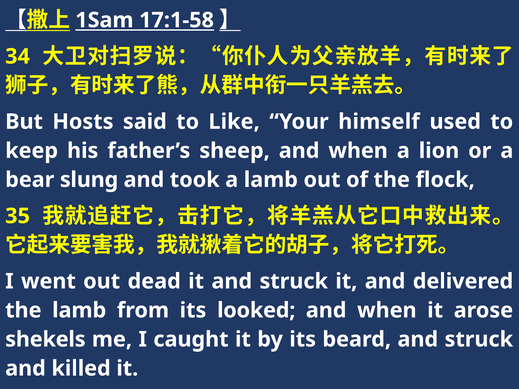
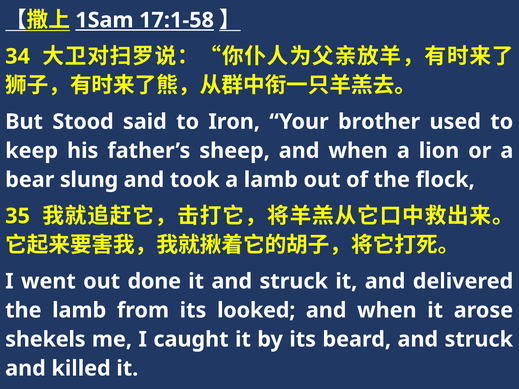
Hosts: Hosts -> Stood
Like: Like -> Iron
himself: himself -> brother
dead: dead -> done
